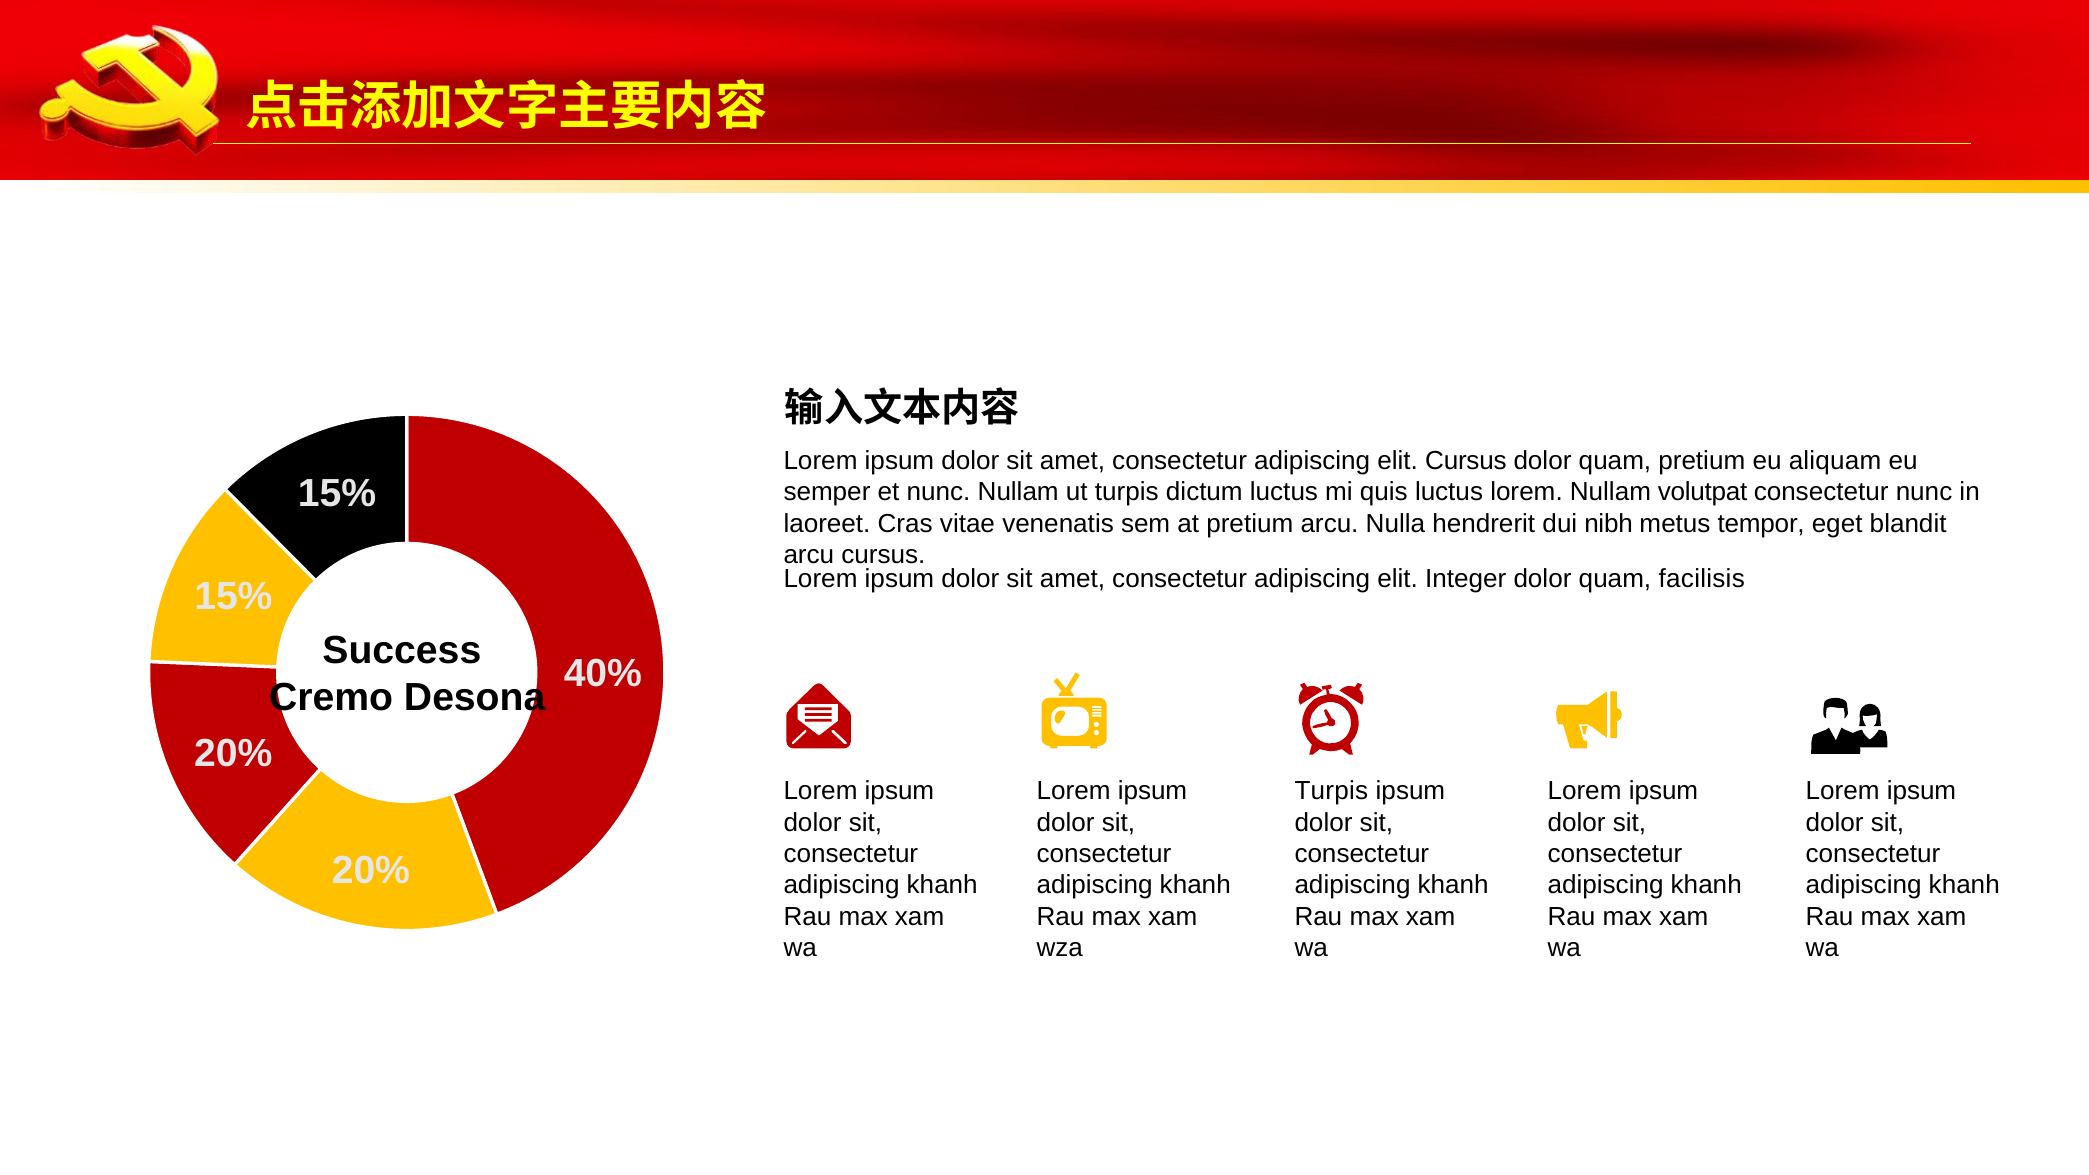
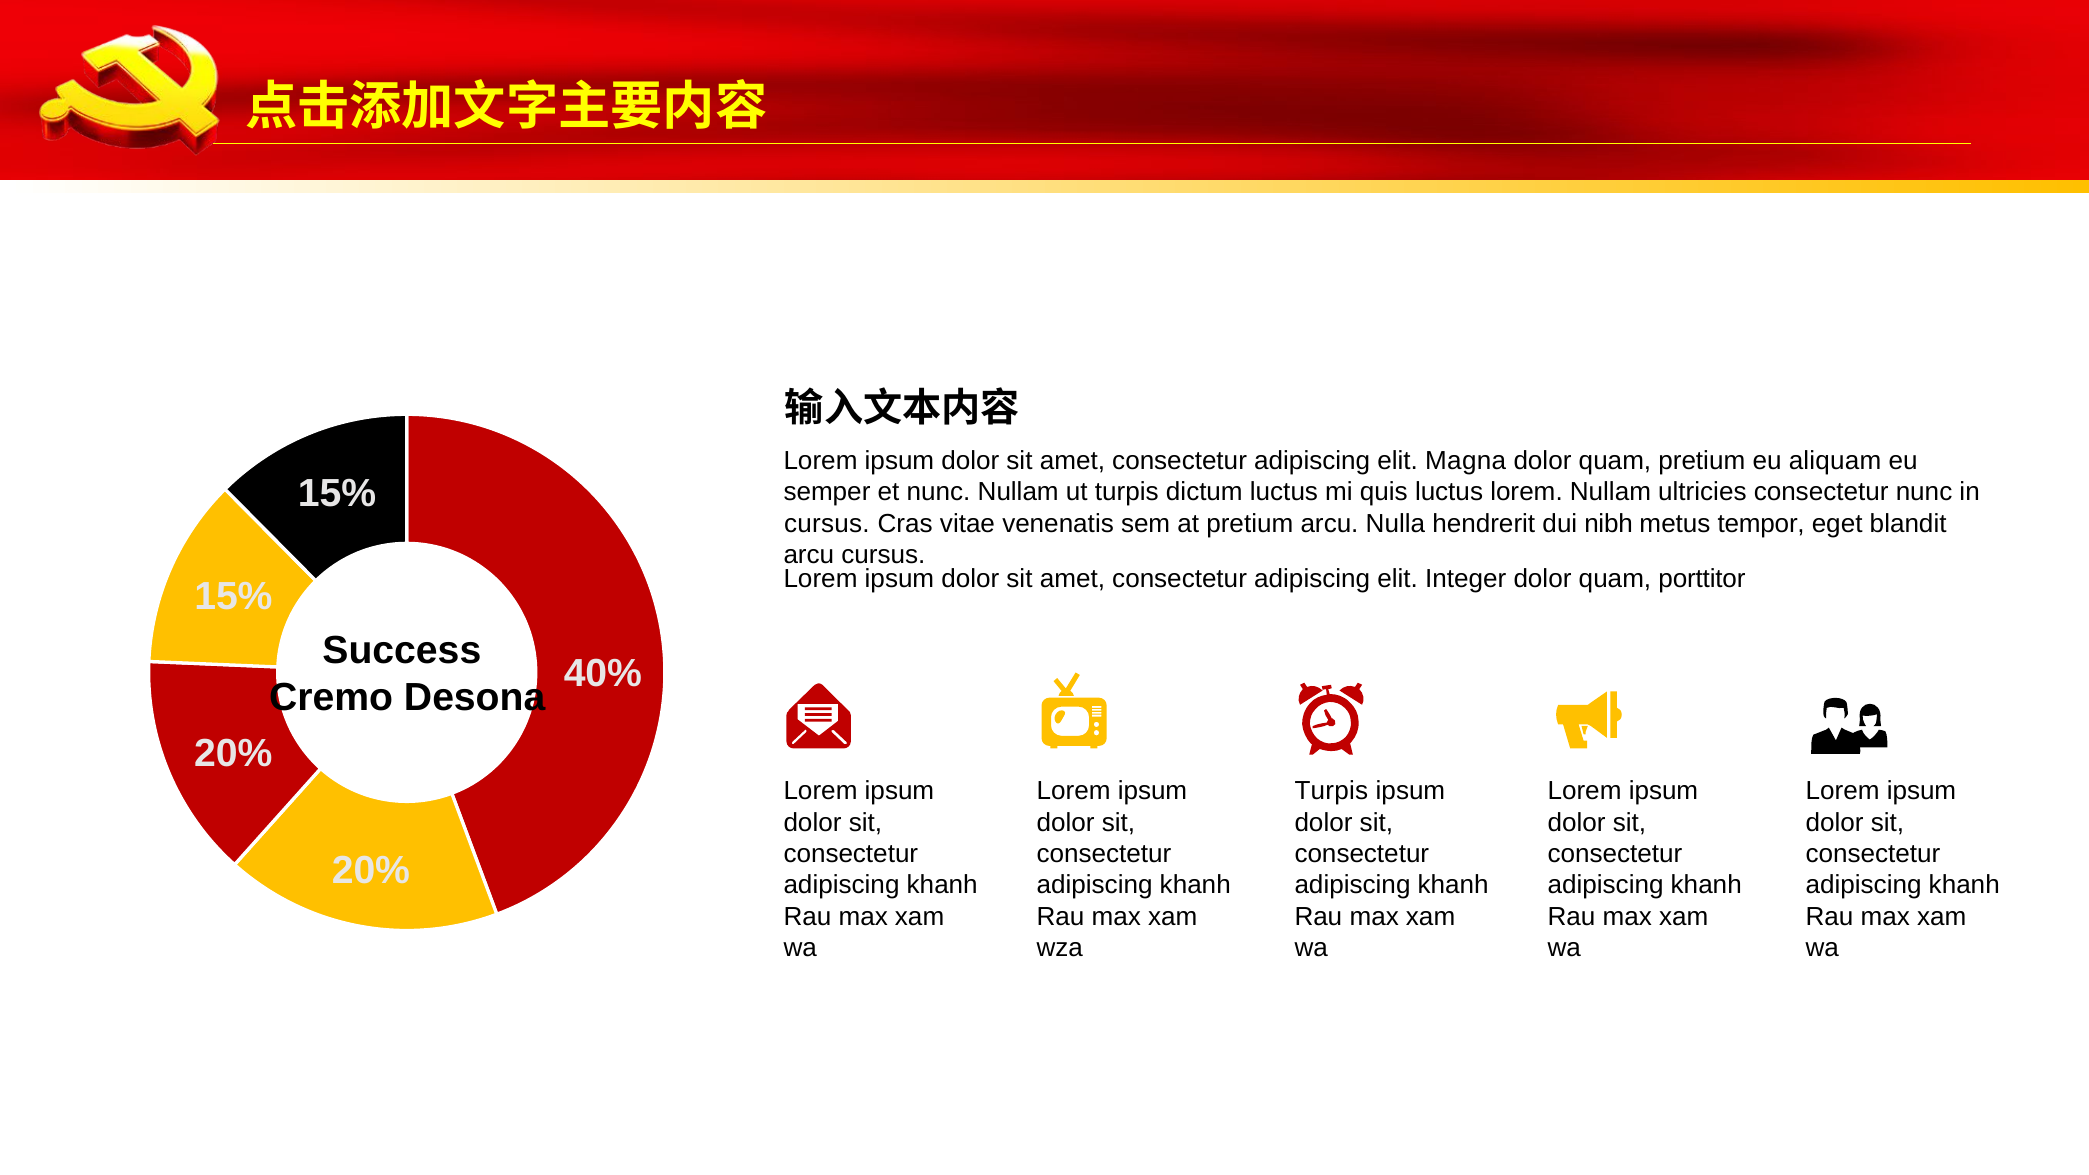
elit Cursus: Cursus -> Magna
volutpat: volutpat -> ultricies
laoreet at (827, 524): laoreet -> cursus
facilisis: facilisis -> porttitor
